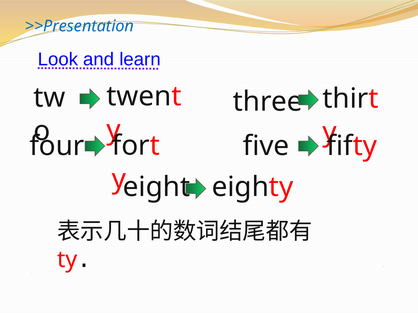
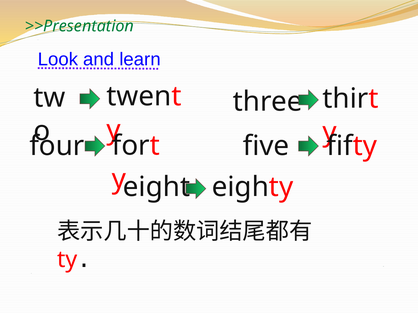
>>Presentation colour: blue -> green
